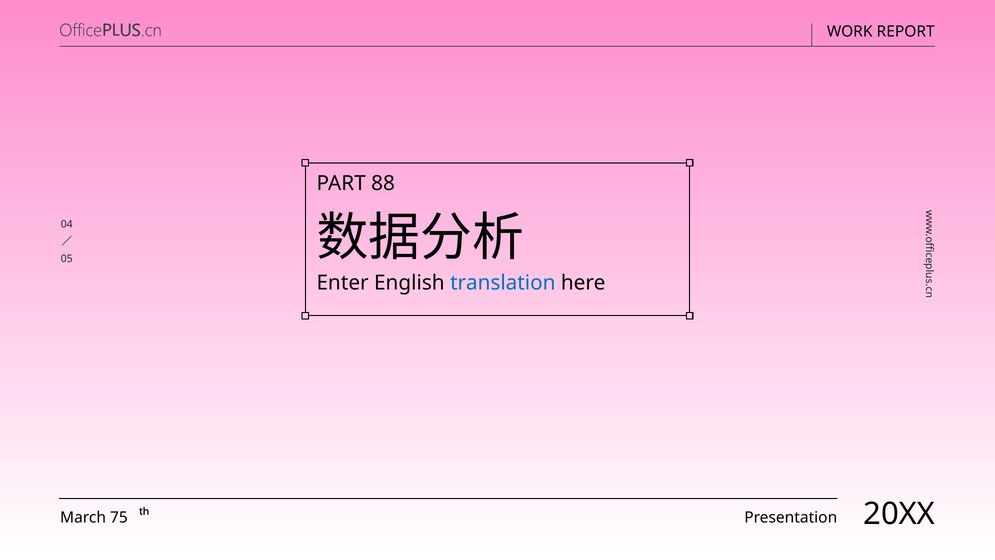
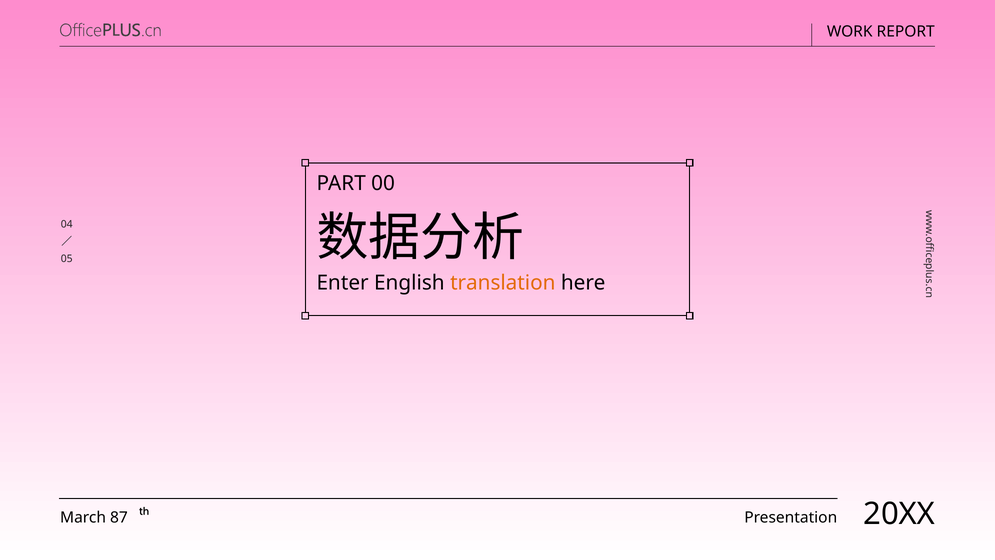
88: 88 -> 00
translation colour: blue -> orange
75: 75 -> 87
